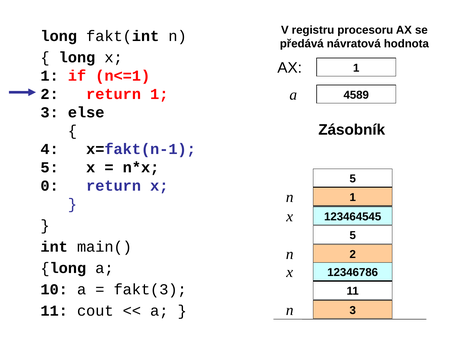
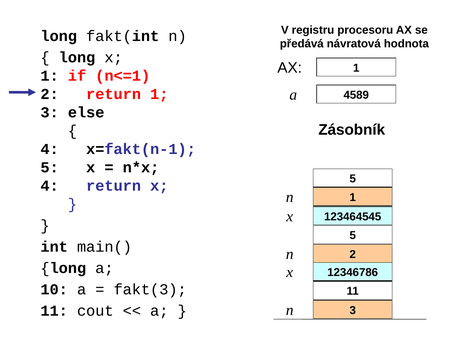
0 at (50, 186): 0 -> 4
